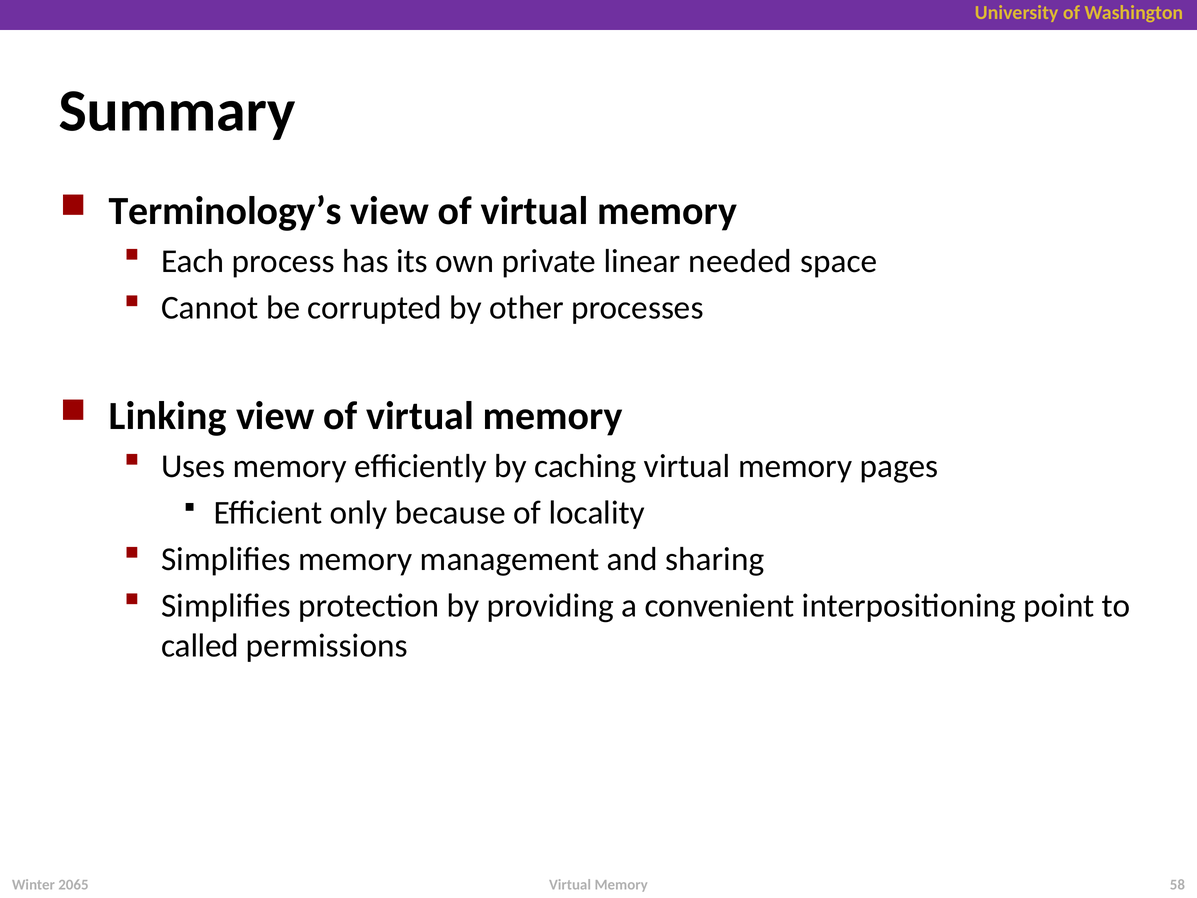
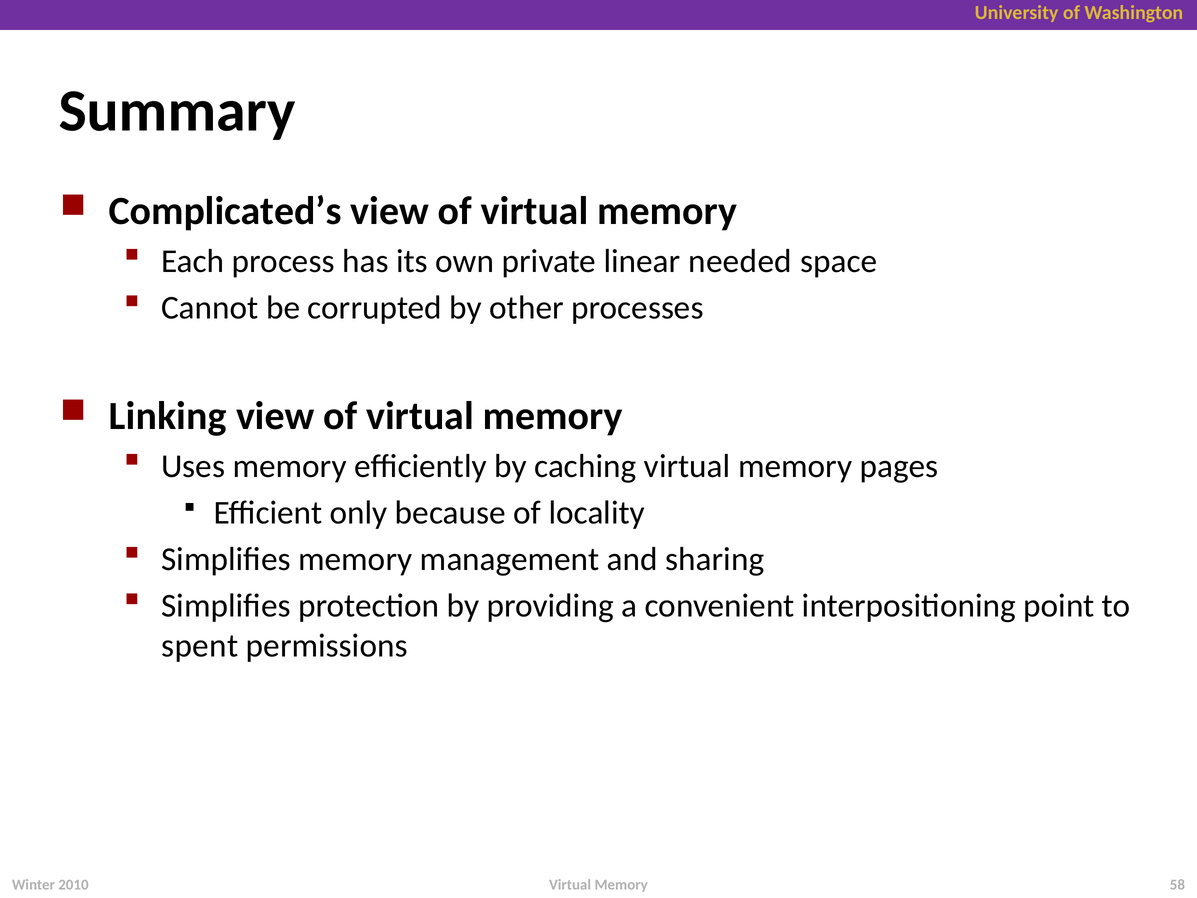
Terminology’s: Terminology’s -> Complicated’s
called: called -> spent
2065: 2065 -> 2010
